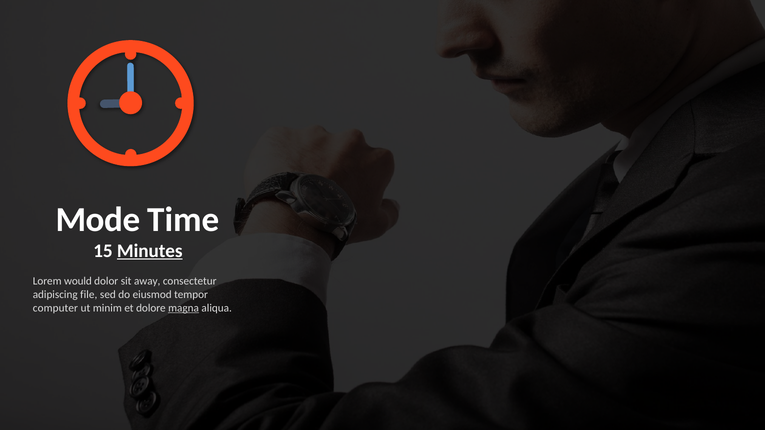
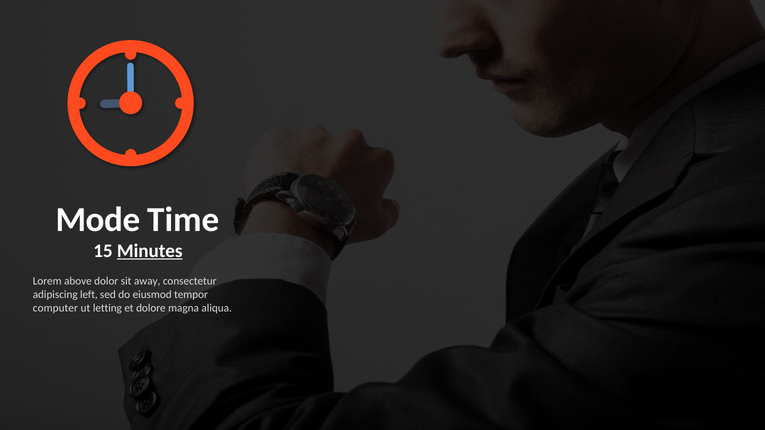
would: would -> above
file: file -> left
minim: minim -> letting
magna underline: present -> none
